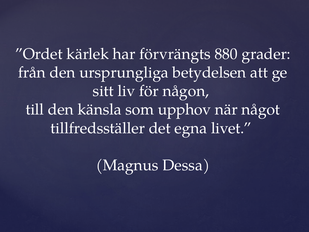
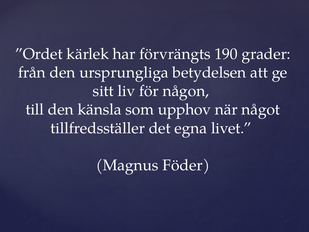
880: 880 -> 190
Dessa: Dessa -> Föder
